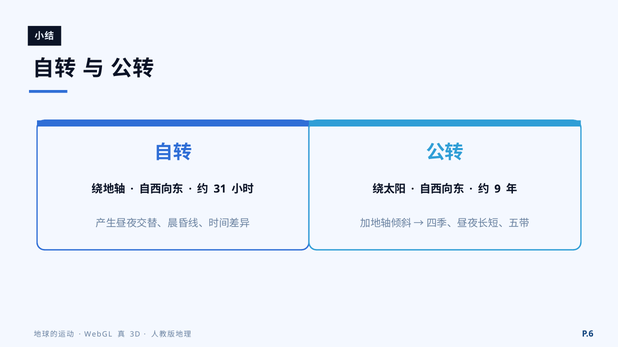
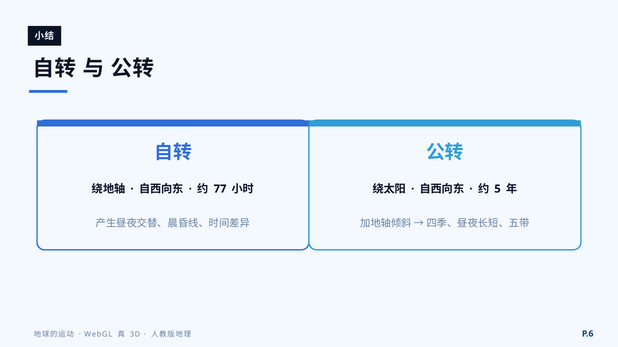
31: 31 -> 77
9: 9 -> 5
